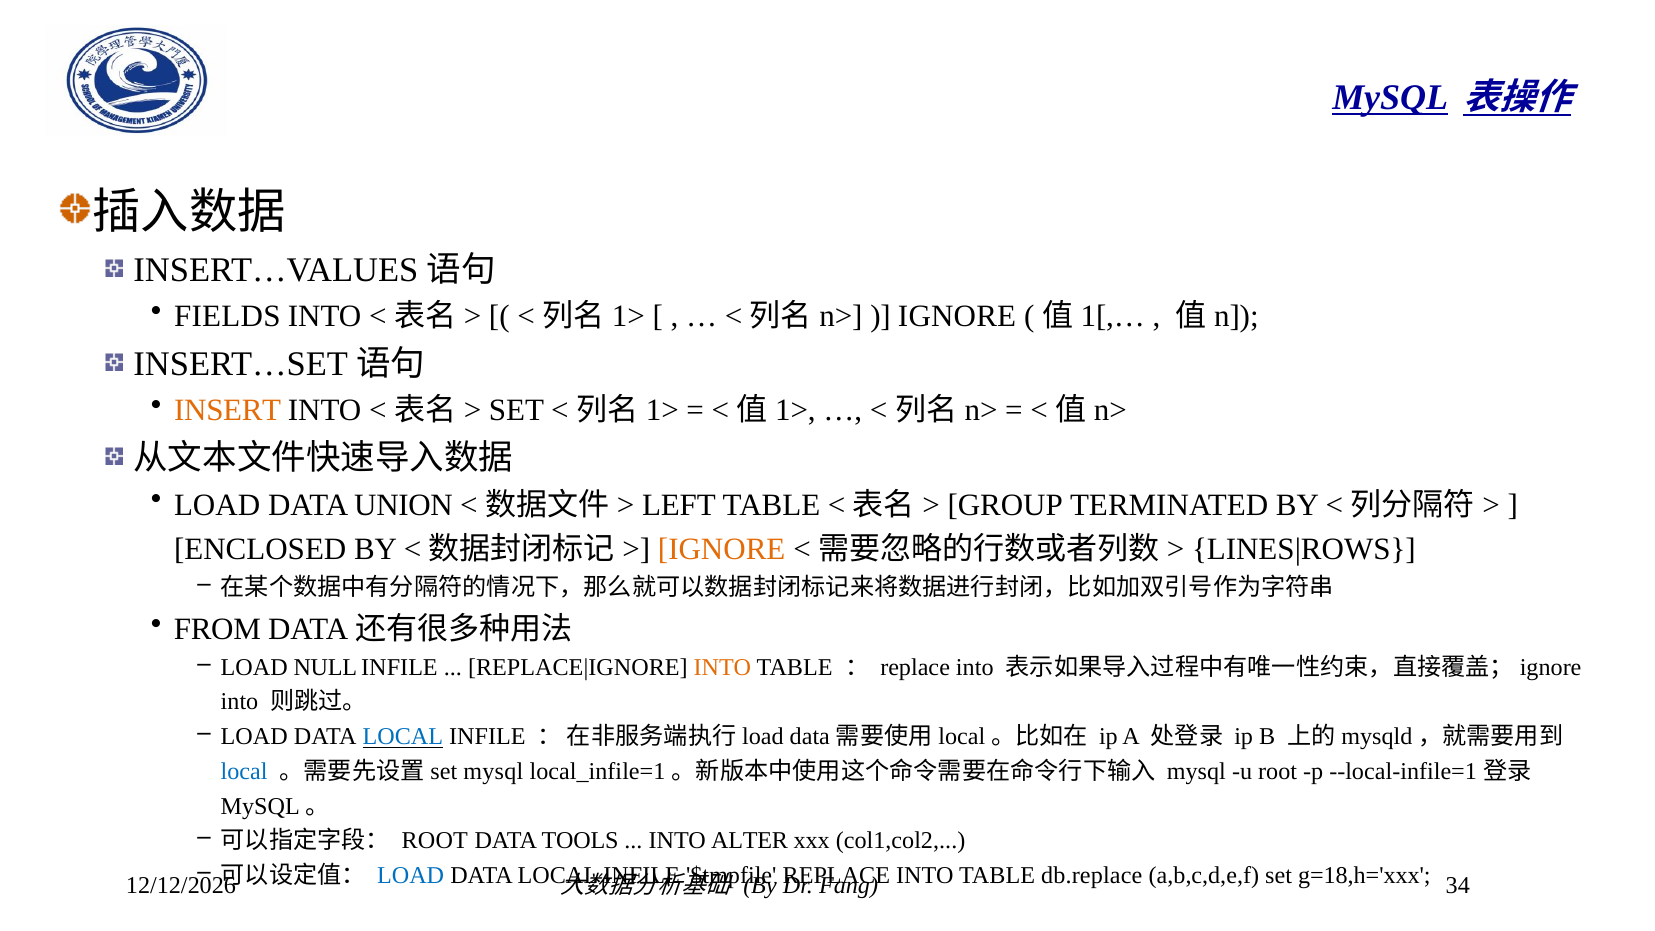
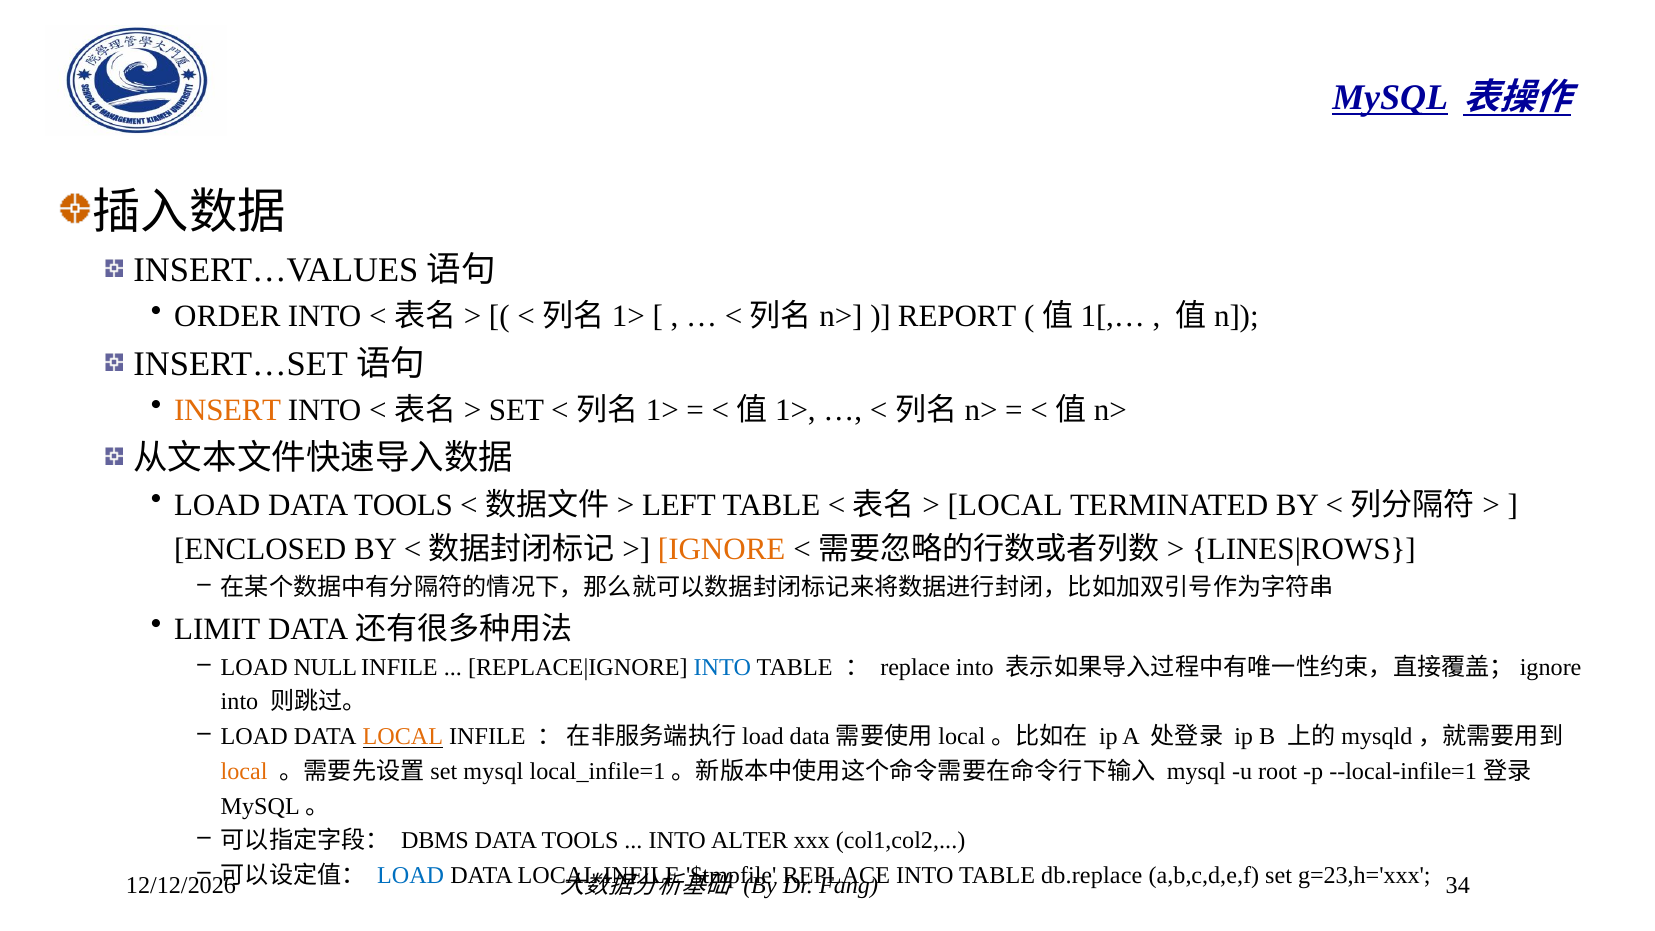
FIELDS: FIELDS -> ORDER
IGNORE at (957, 316): IGNORE -> REPORT
LOAD DATA UNION: UNION -> TOOLS
GROUP at (1005, 505): GROUP -> LOCAL
FROM: FROM -> LIMIT
INTO at (722, 667) colour: orange -> blue
LOCAL at (403, 737) colour: blue -> orange
local at (244, 771) colour: blue -> orange
ROOT at (435, 841): ROOT -> DBMS
g=18,h='xxx: g=18,h='xxx -> g=23,h='xxx
